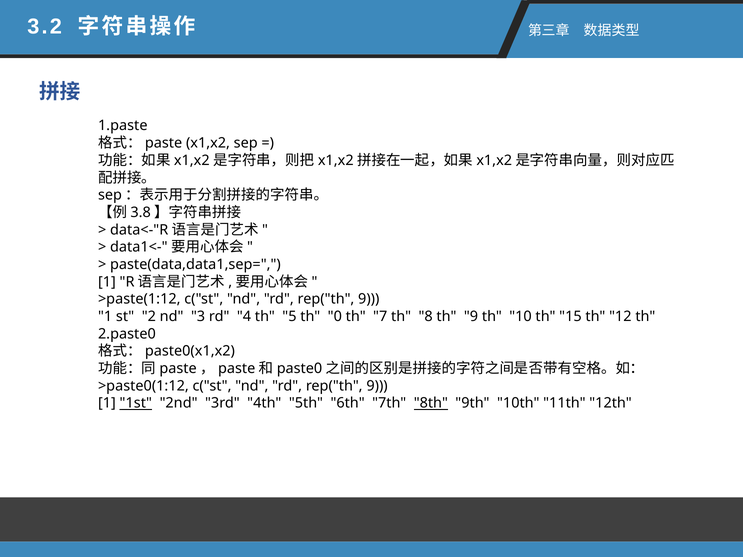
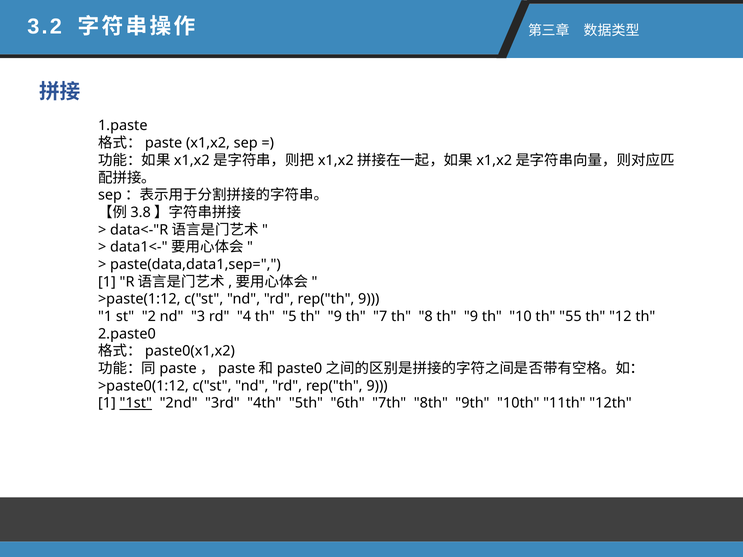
5 th 0: 0 -> 9
15: 15 -> 55
8th underline: present -> none
